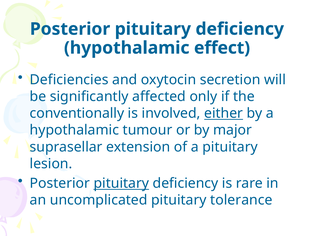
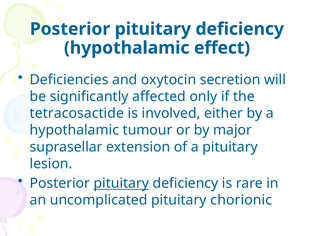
conventionally: conventionally -> tetracosactide
either underline: present -> none
tolerance: tolerance -> chorionic
